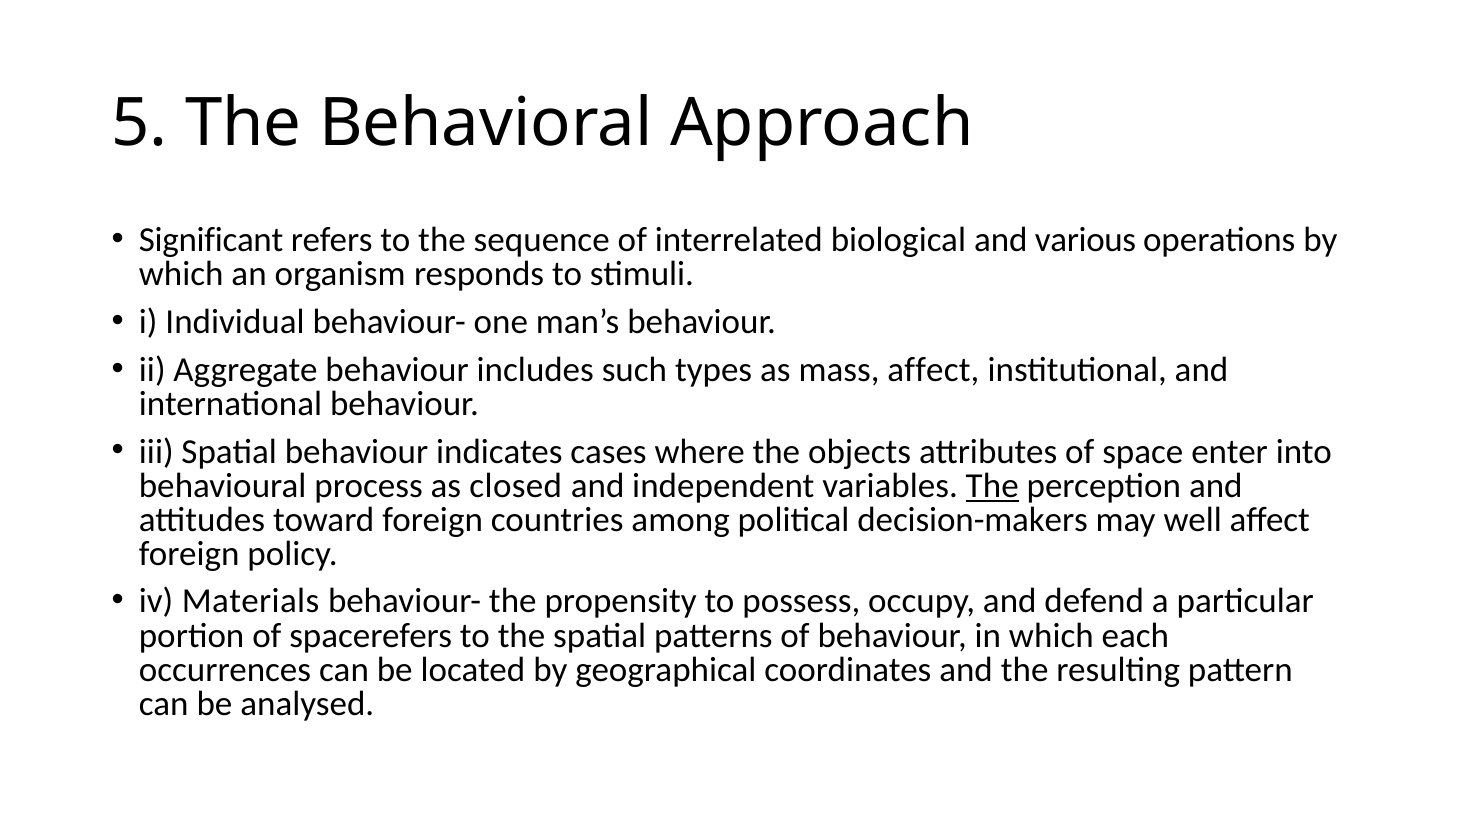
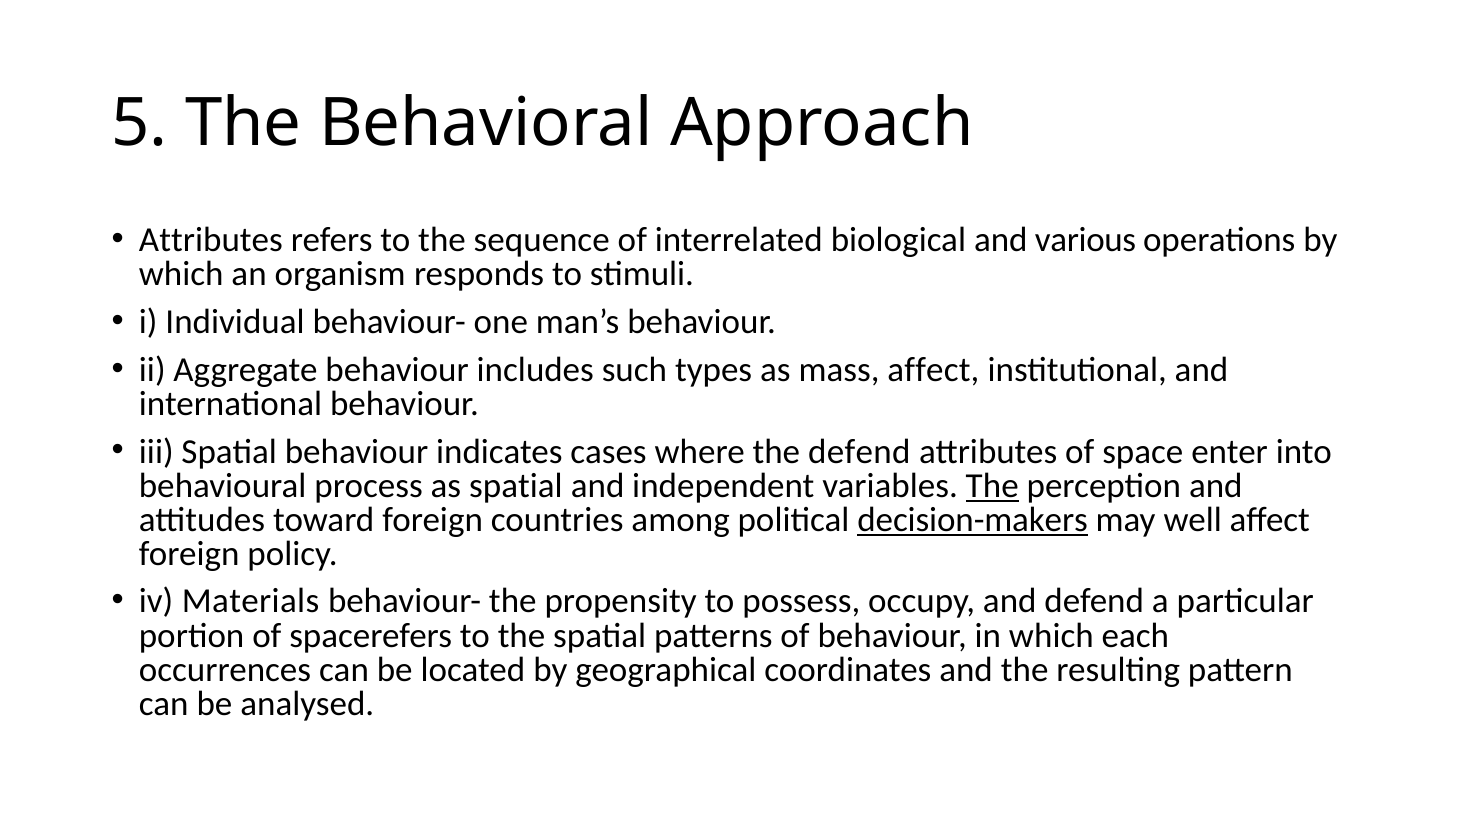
Significant at (211, 240): Significant -> Attributes
the objects: objects -> defend
as closed: closed -> spatial
decision-makers underline: none -> present
